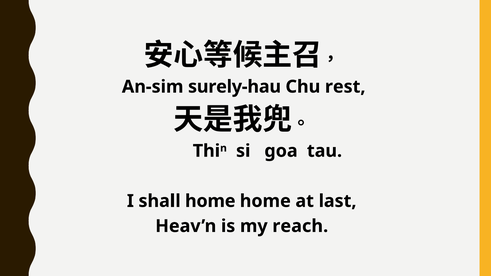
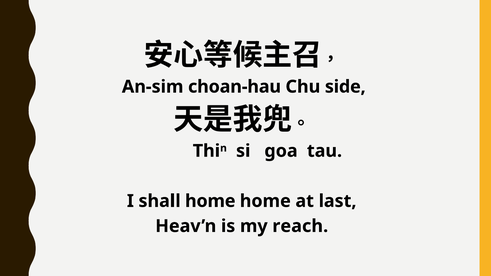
surely-hau: surely-hau -> choan-hau
rest: rest -> side
